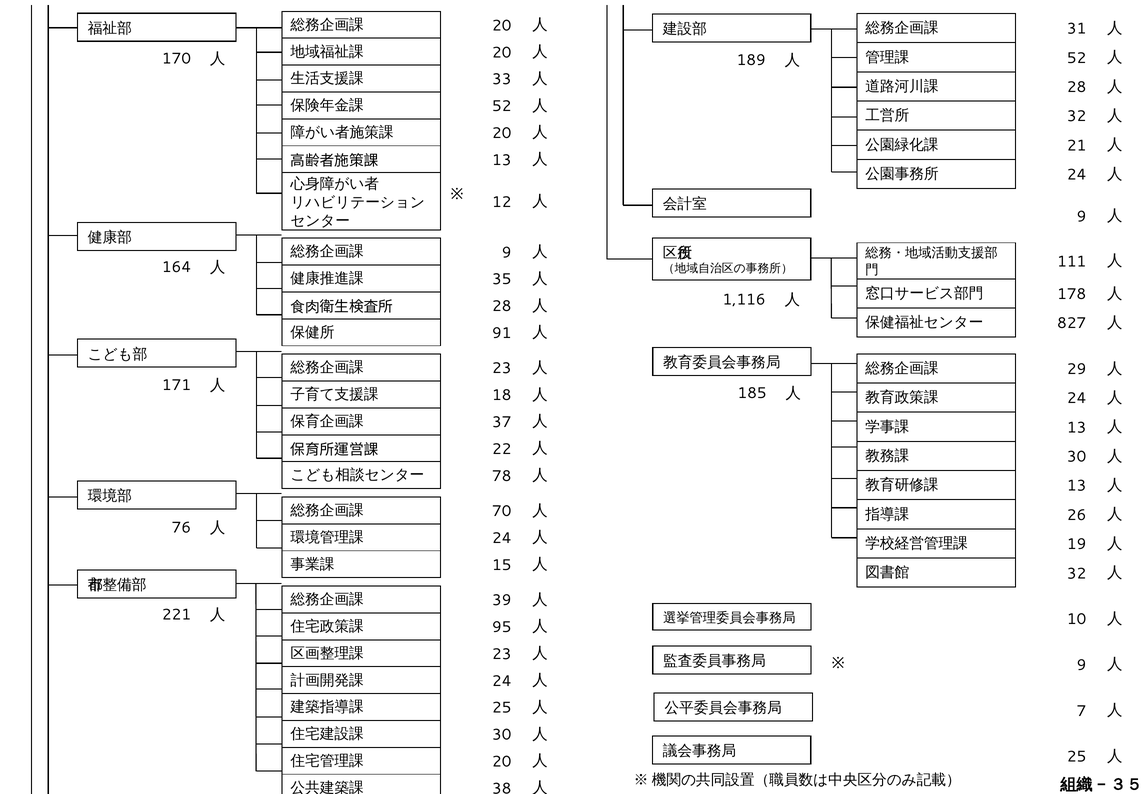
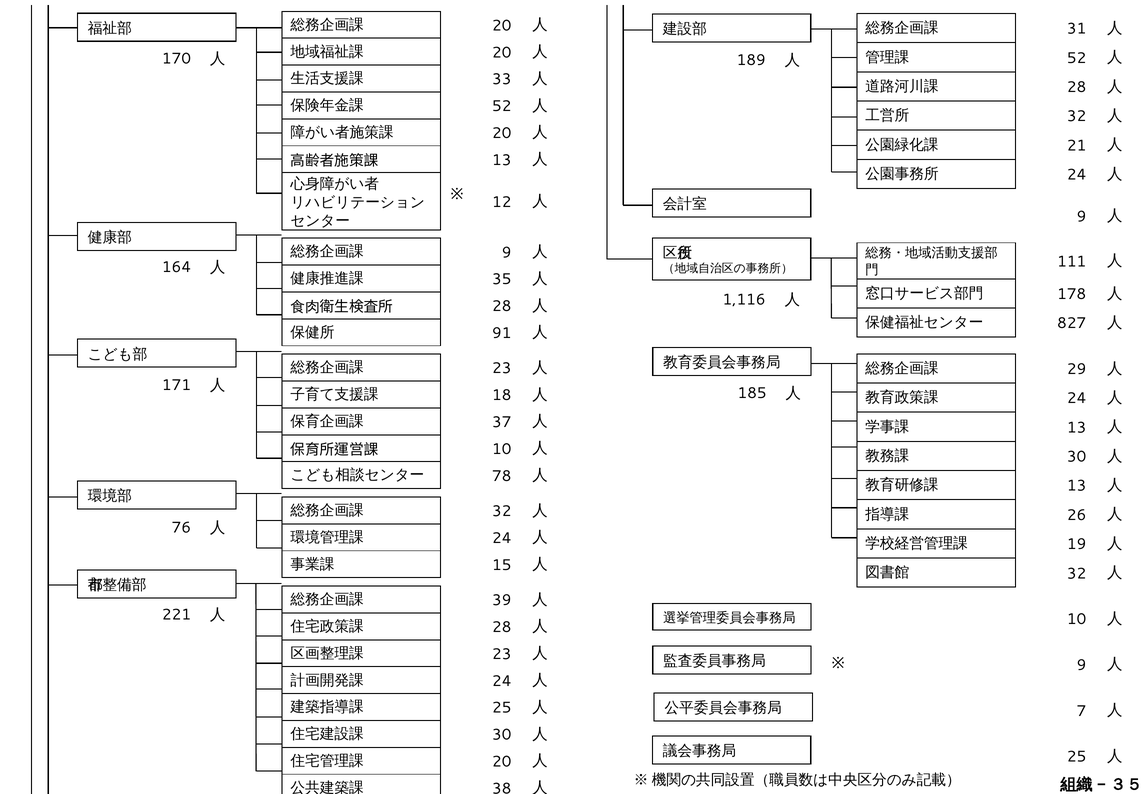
22 at (502, 449): 22 -> 10
70 at (502, 511): 70 -> 32
95 at (502, 627): 95 -> 28
